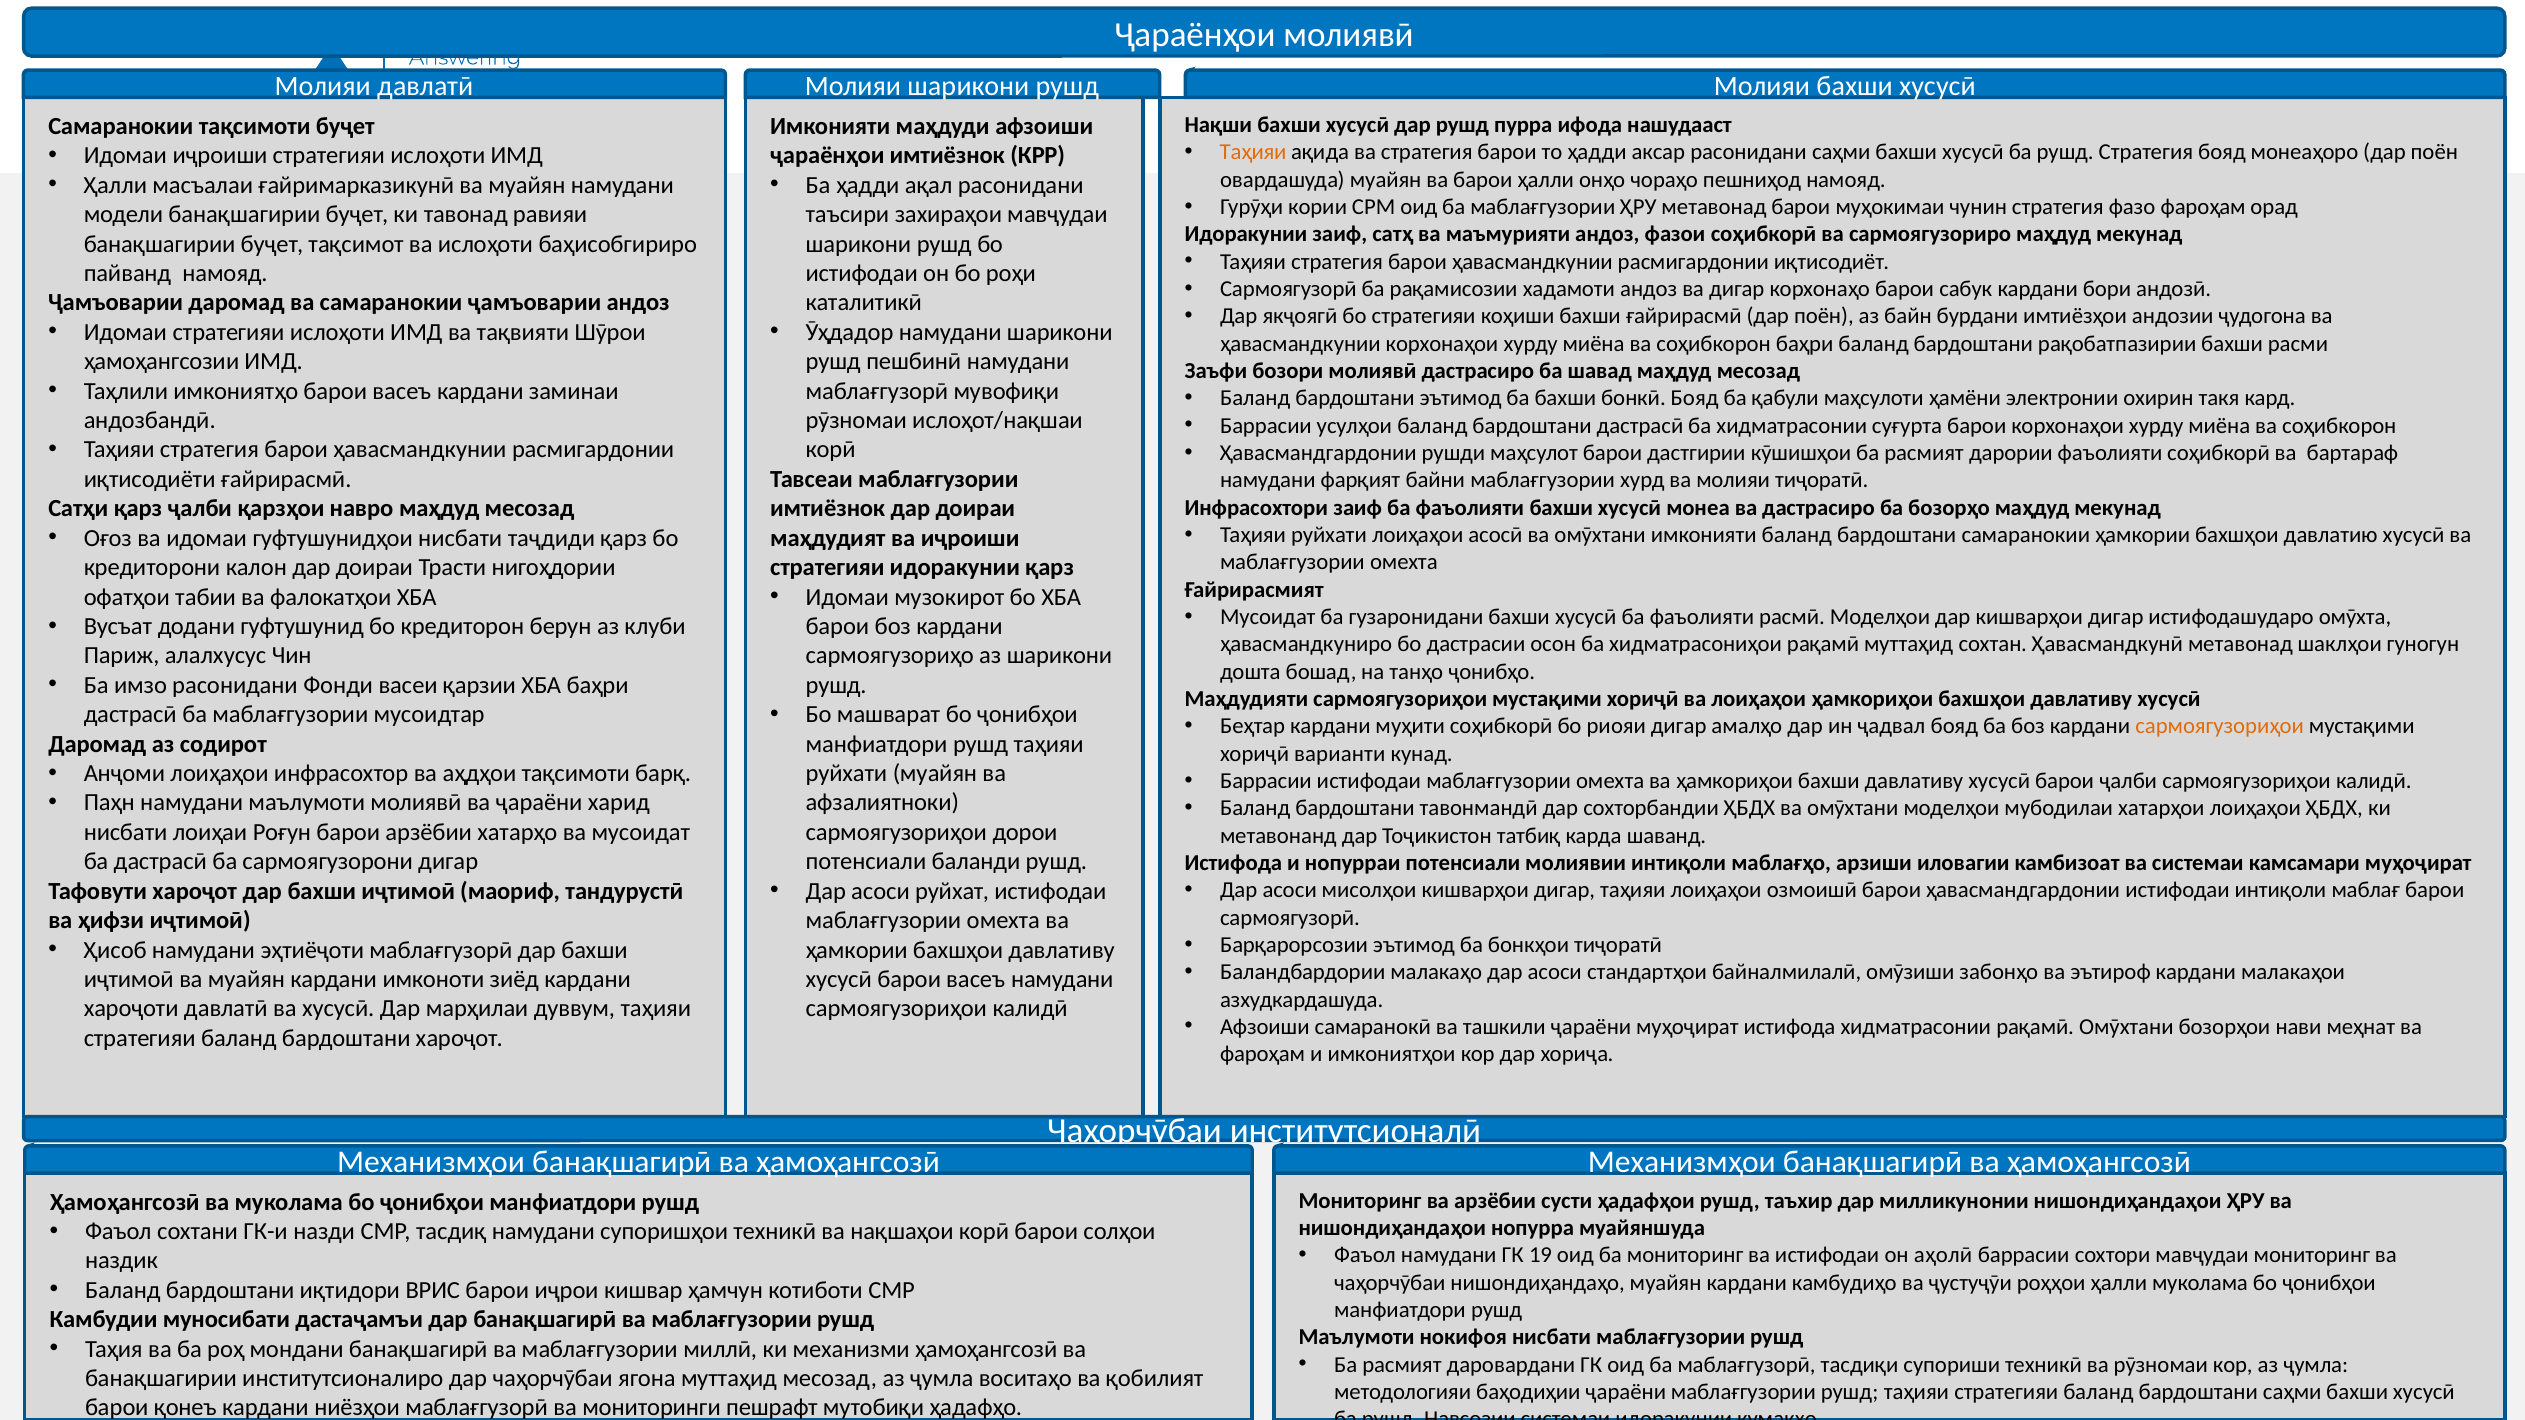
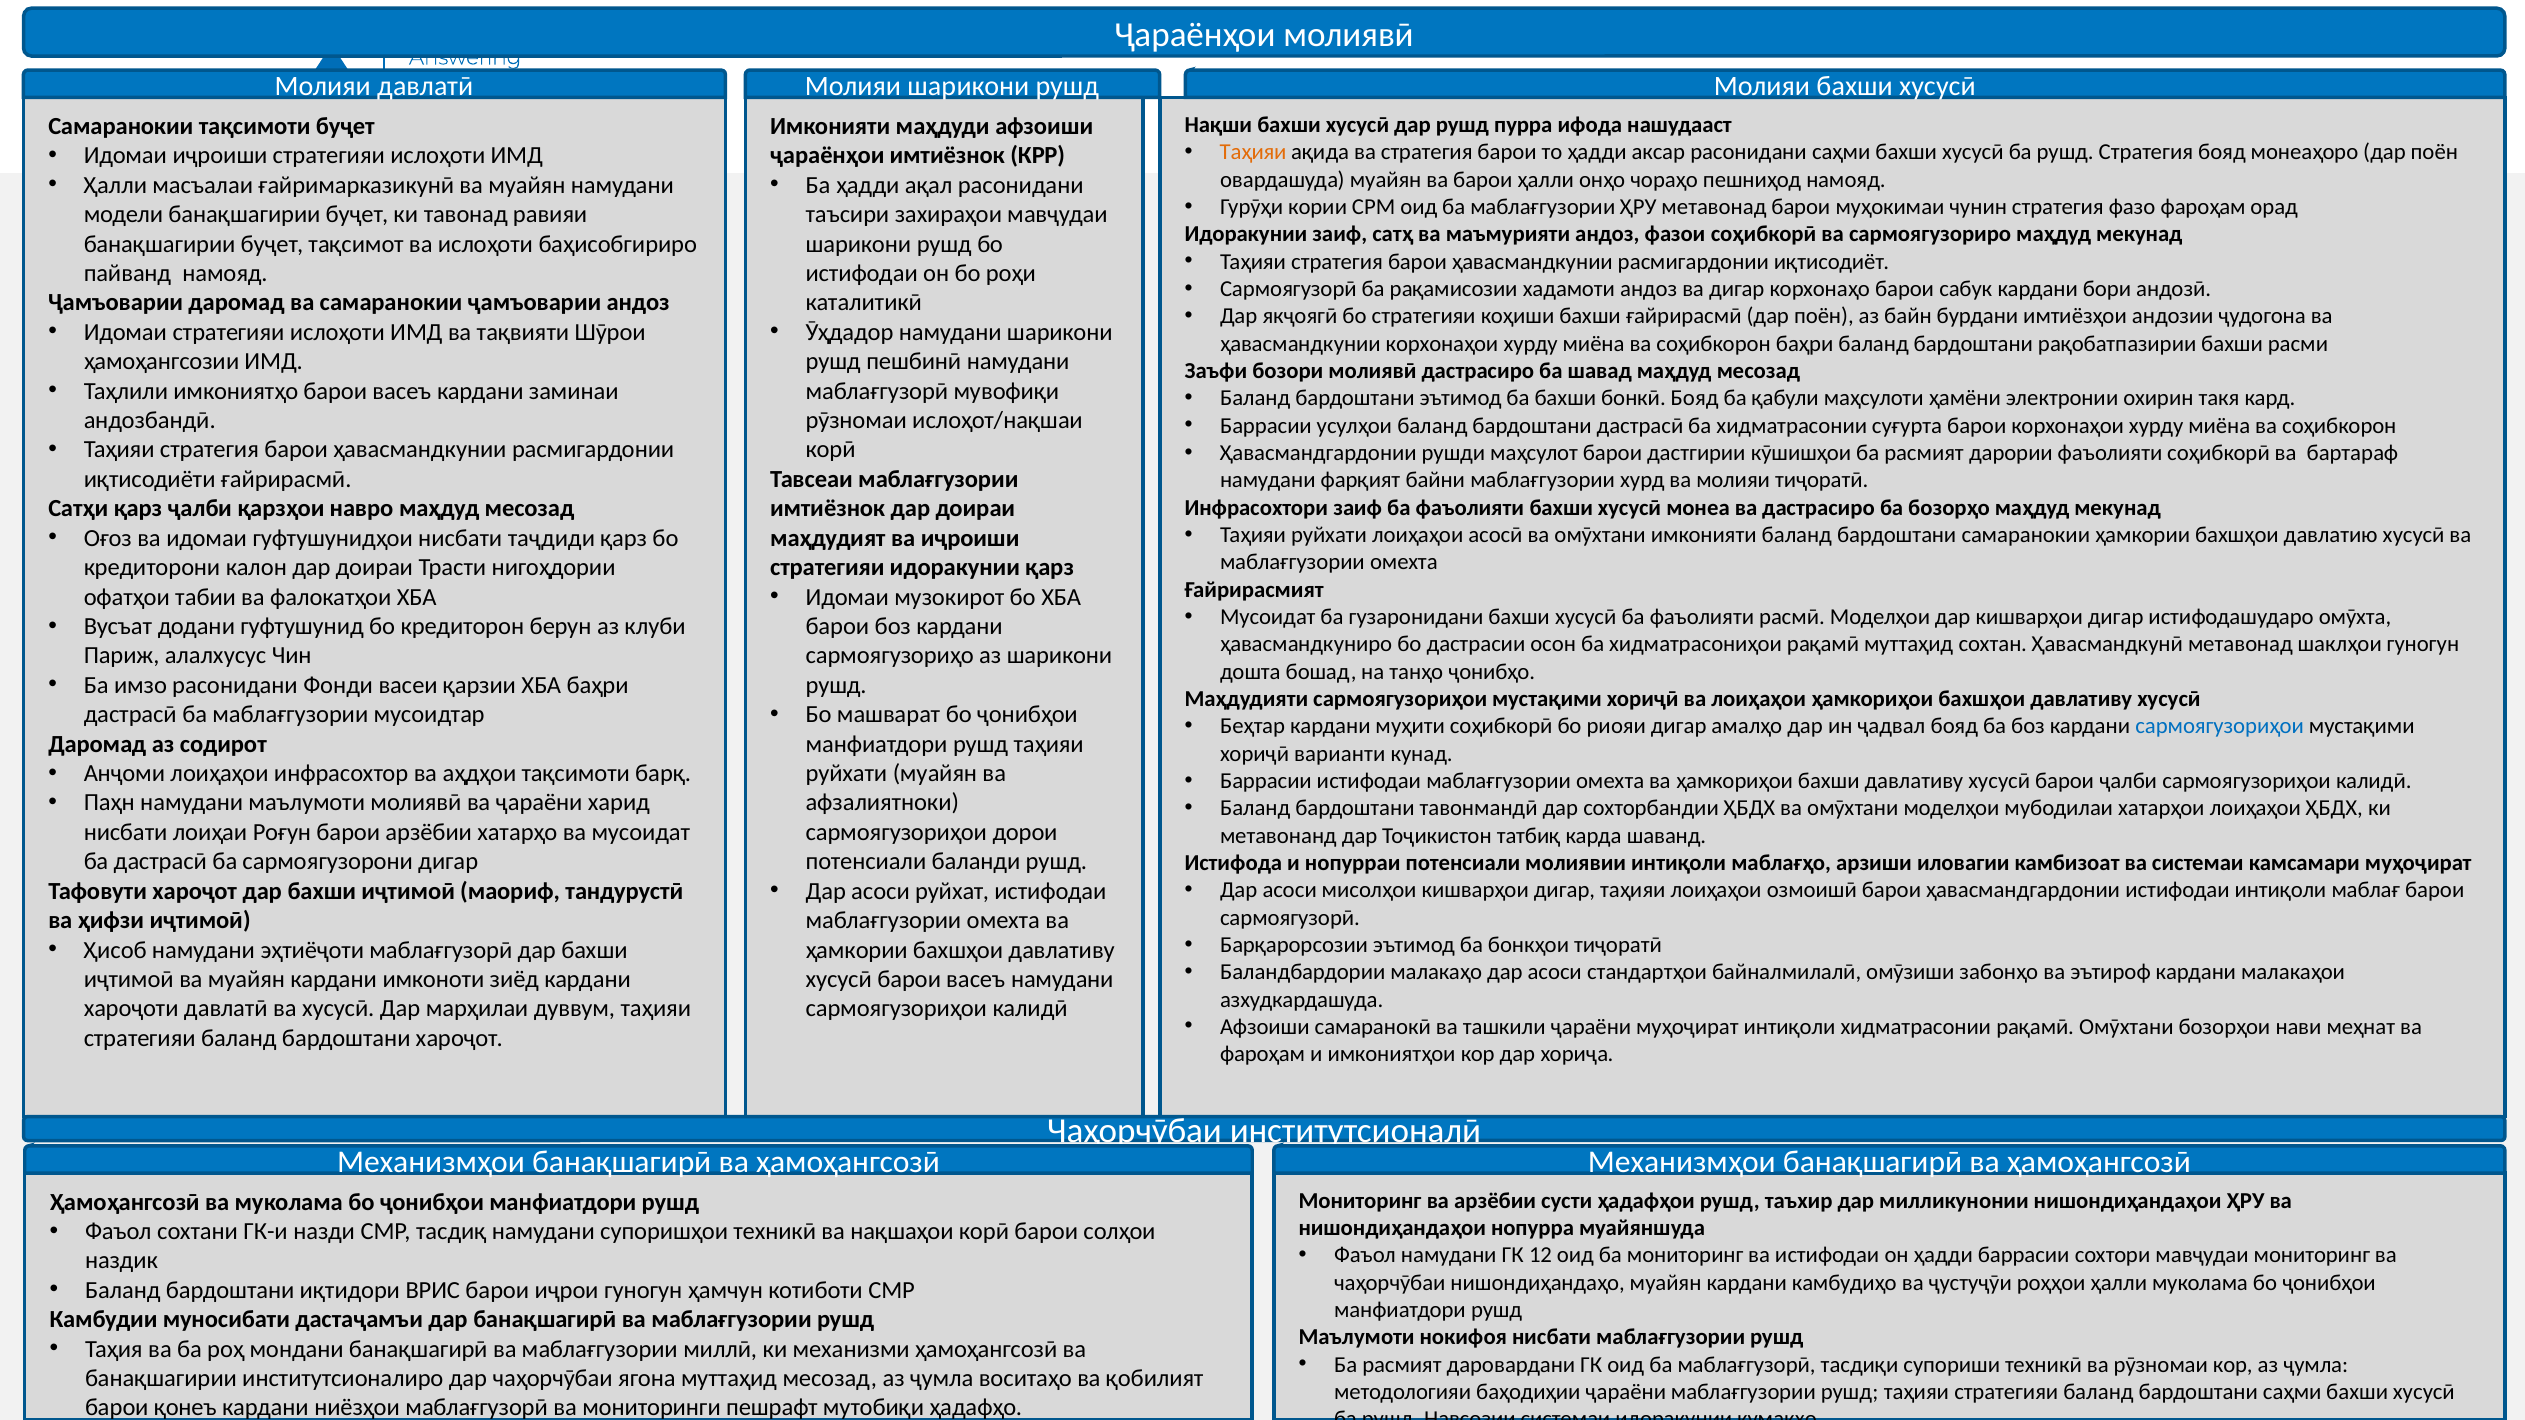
сармоягузориҳои at (2220, 727) colour: orange -> blue
муҳоҷират истифода: истифода -> интиқоли
19: 19 -> 12
он аҳолӣ: аҳолӣ -> ҳадди
иҷрои кишвар: кишвар -> гуногун
